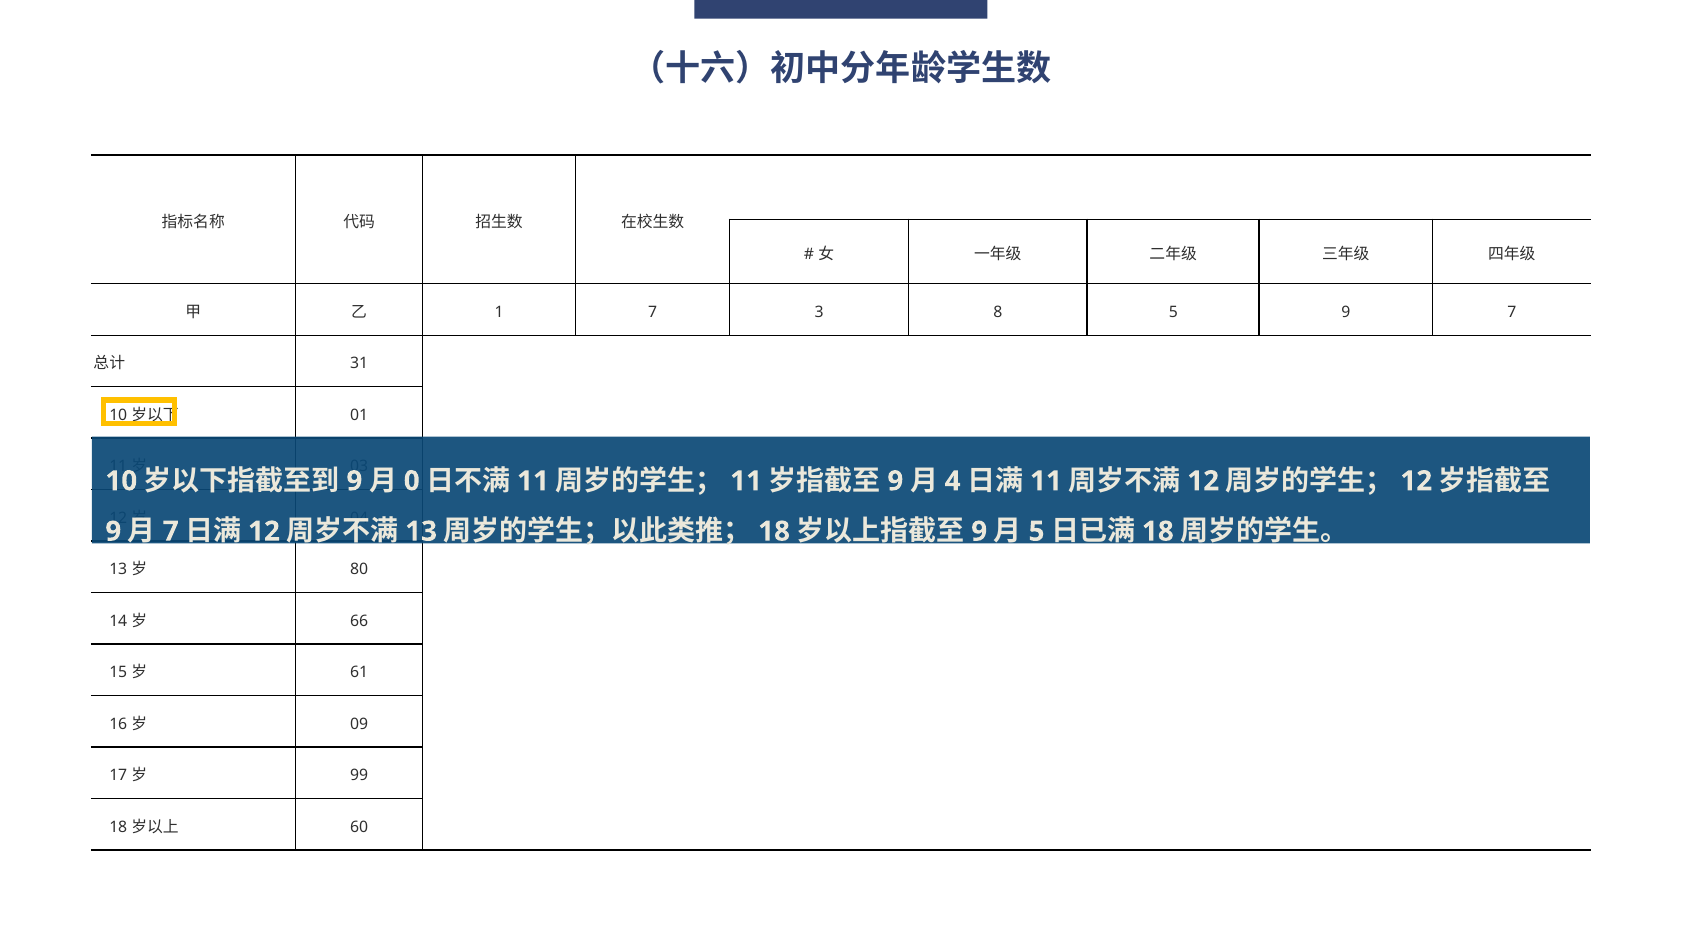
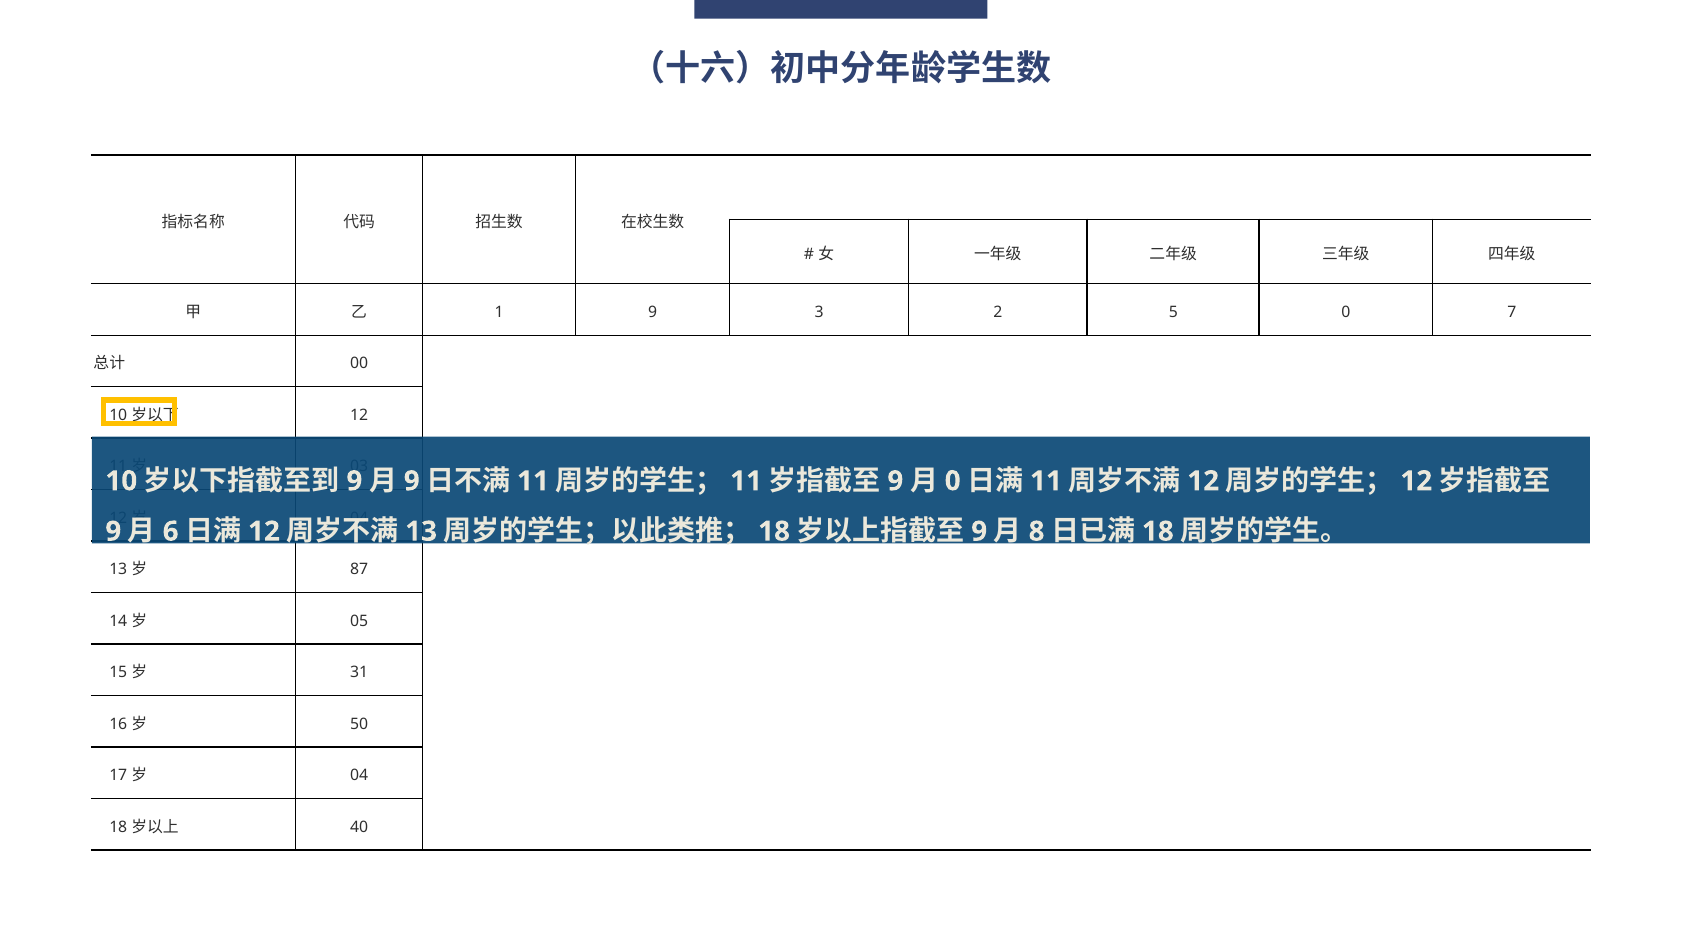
1 7: 7 -> 9
8: 8 -> 2
5 9: 9 -> 0
31: 31 -> 00
01 at (359, 415): 01 -> 12
0 at (412, 481): 0 -> 9
4 at (953, 481): 4 -> 0
7 at (171, 532): 7 -> 6
5 at (1037, 532): 5 -> 8
80: 80 -> 87
66: 66 -> 05
61: 61 -> 31
09: 09 -> 50
99 at (359, 775): 99 -> 04
60: 60 -> 40
